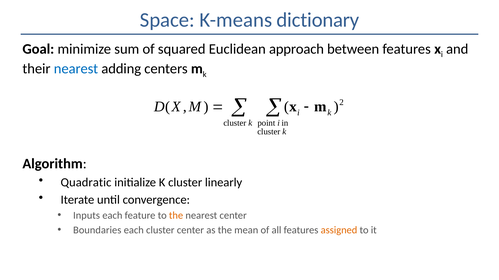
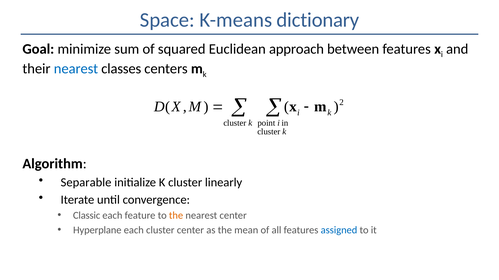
adding: adding -> classes
Quadratic: Quadratic -> Separable
Inputs: Inputs -> Classic
Boundaries: Boundaries -> Hyperplane
assigned colour: orange -> blue
